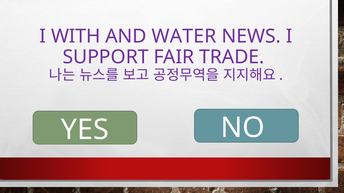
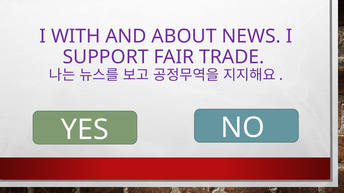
WATER: WATER -> ABOUT
